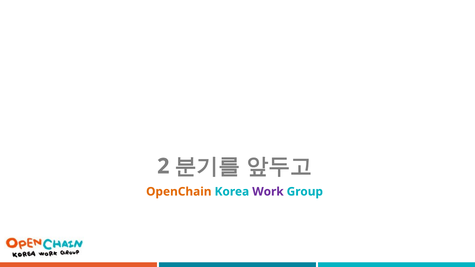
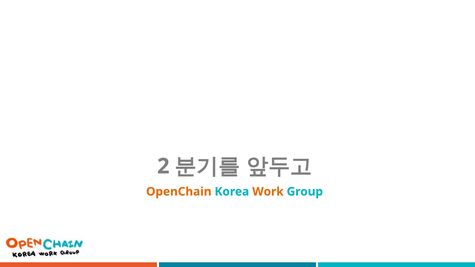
Work colour: purple -> orange
